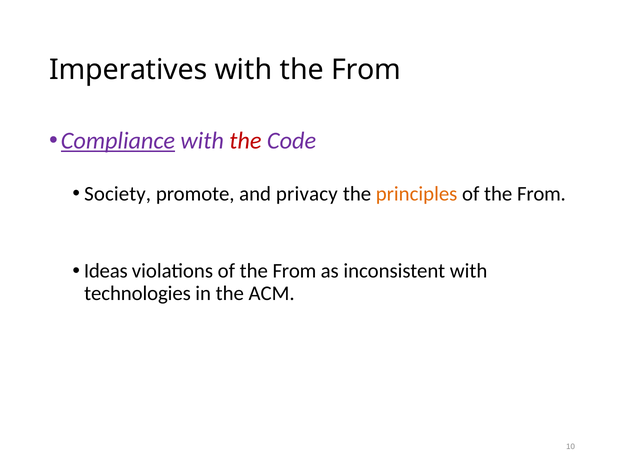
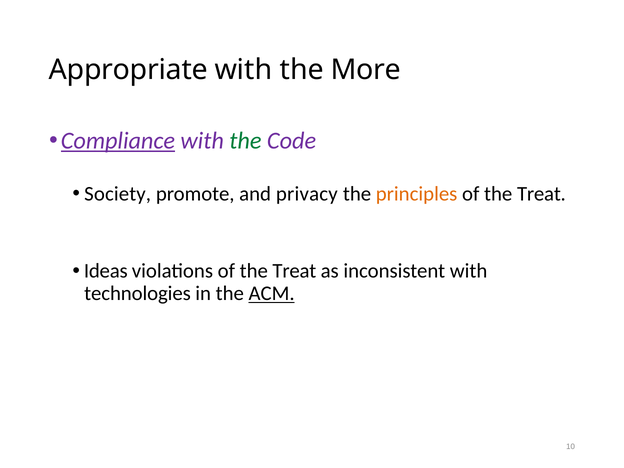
Imperatives: Imperatives -> Appropriate
with the From: From -> More
the at (245, 141) colour: red -> green
From at (541, 194): From -> Treat
violations of the From: From -> Treat
ACM underline: none -> present
